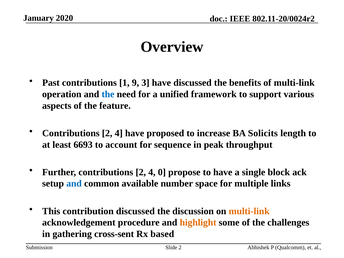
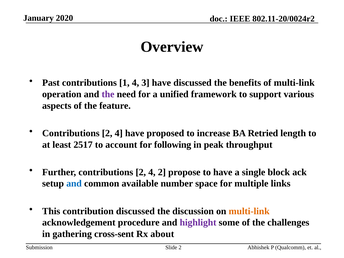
1 9: 9 -> 4
the at (108, 94) colour: blue -> purple
Solicits: Solicits -> Retried
6693: 6693 -> 2517
sequence: sequence -> following
4 0: 0 -> 2
highlight colour: orange -> purple
based: based -> about
